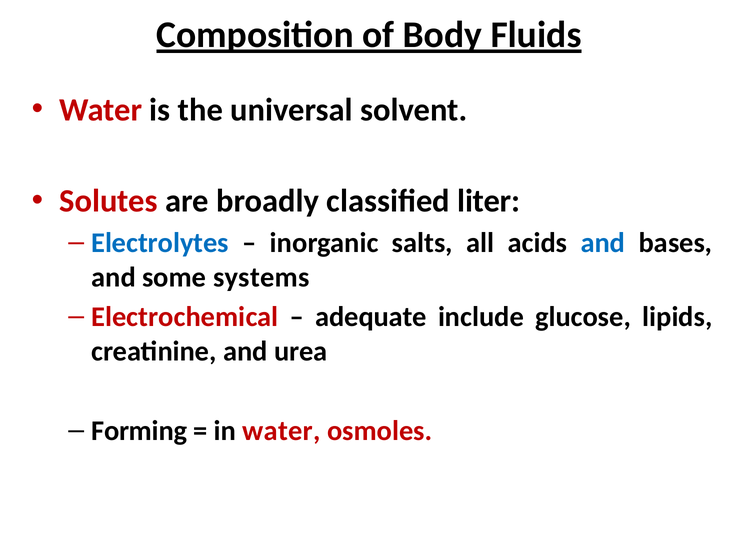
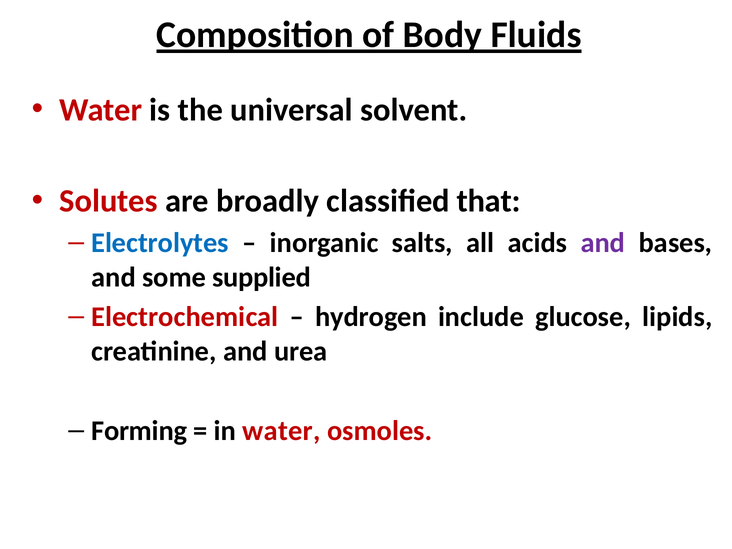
liter: liter -> that
and at (603, 243) colour: blue -> purple
systems: systems -> supplied
adequate: adequate -> hydrogen
